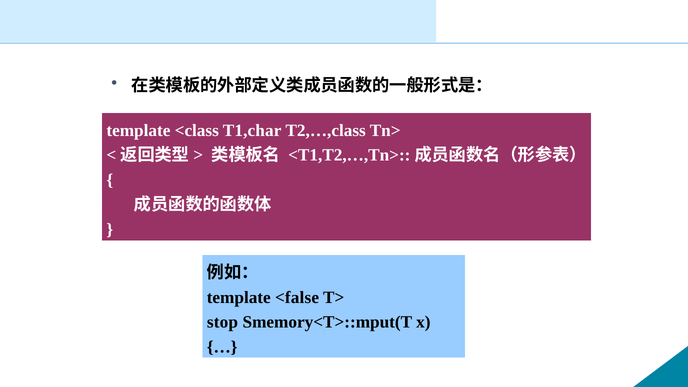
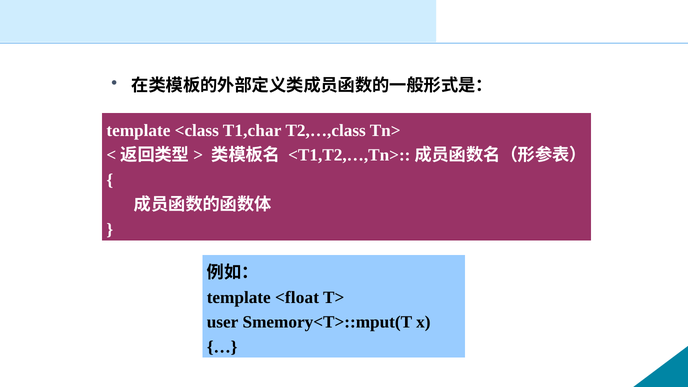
<false: <false -> <float
stop: stop -> user
